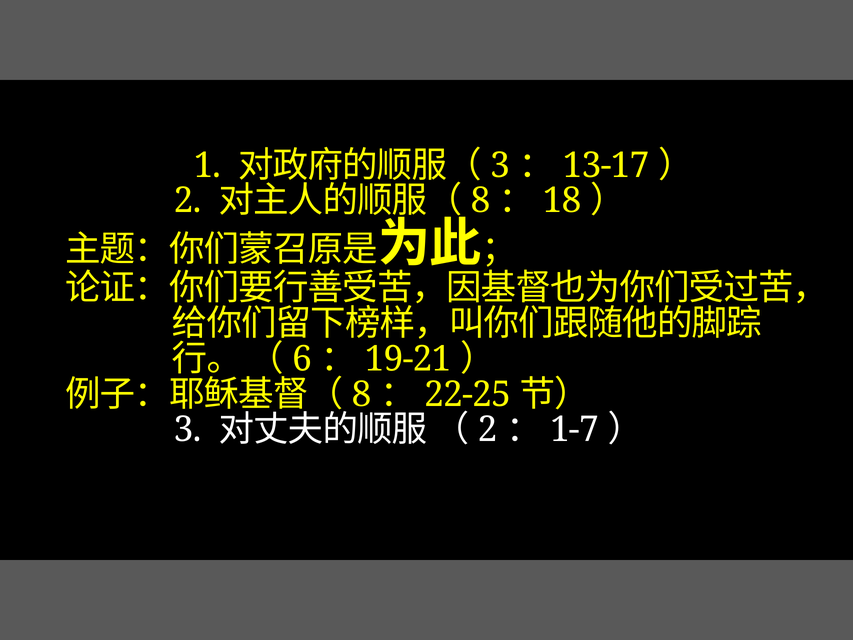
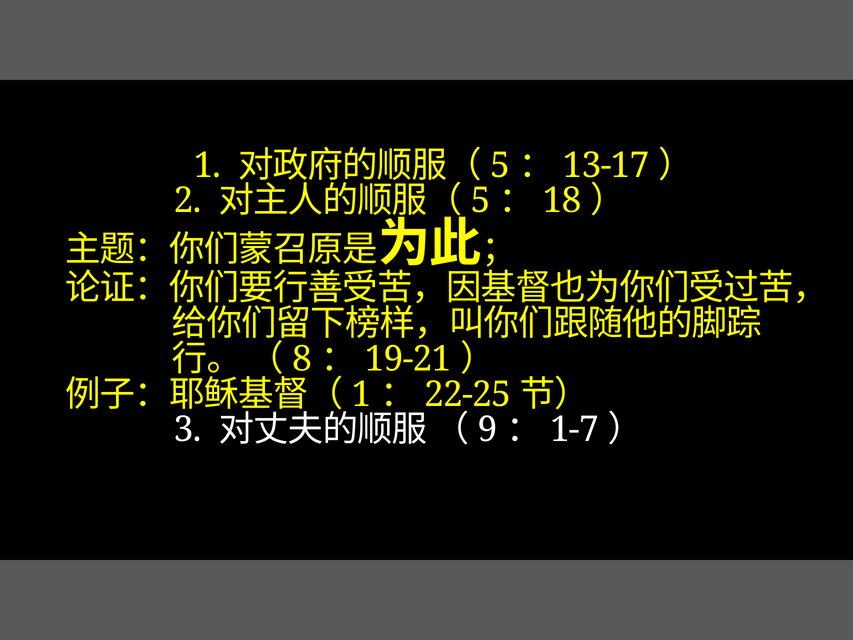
3 at (500, 165): 3 -> 5
8 at (481, 201): 8 -> 5
6: 6 -> 8
8 at (362, 394): 8 -> 1
2 at (488, 430): 2 -> 9
